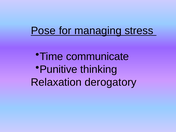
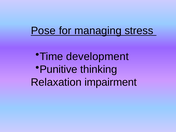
communicate: communicate -> development
derogatory: derogatory -> impairment
